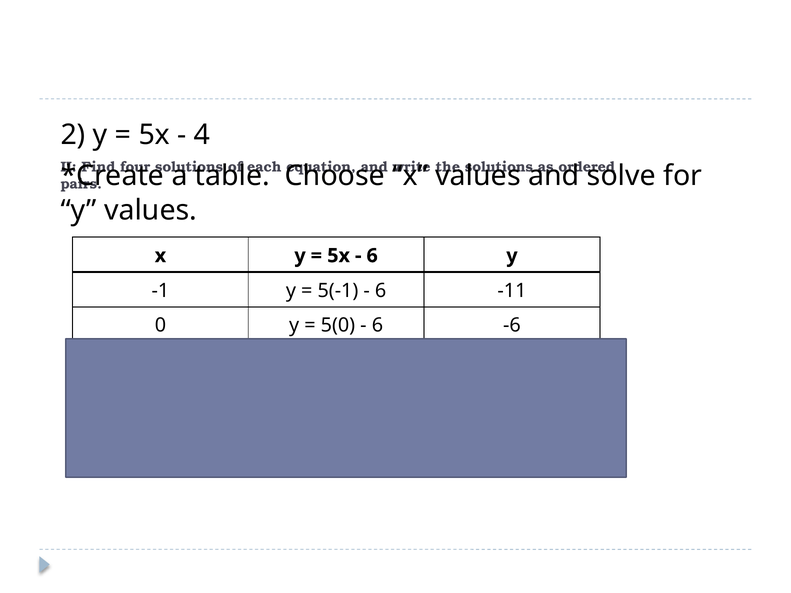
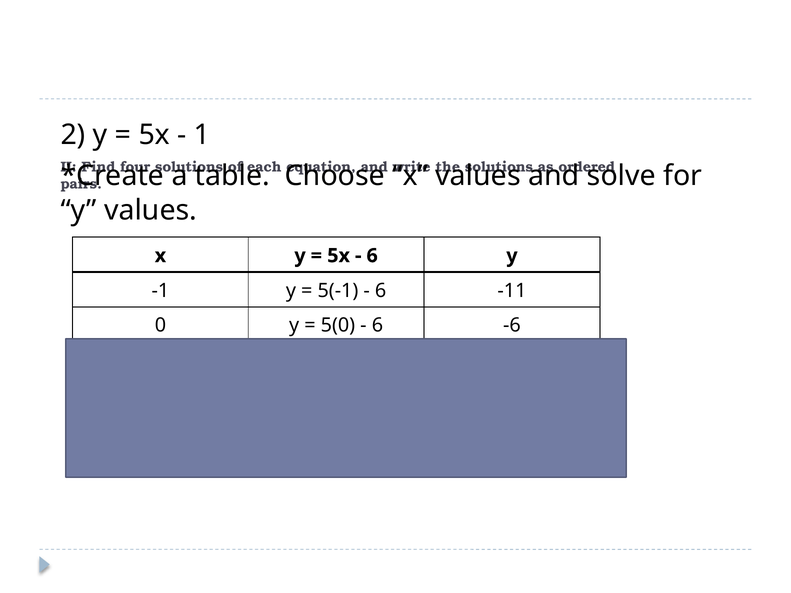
4 at (202, 135): 4 -> 1
